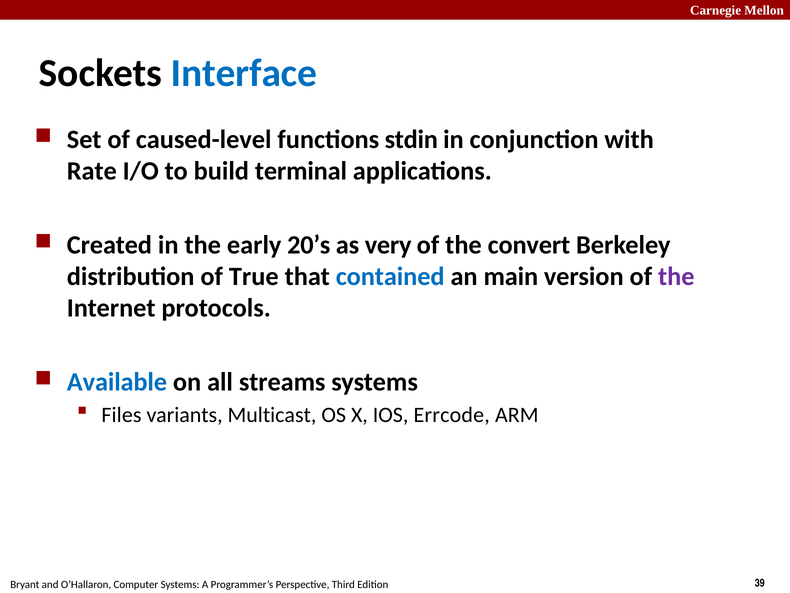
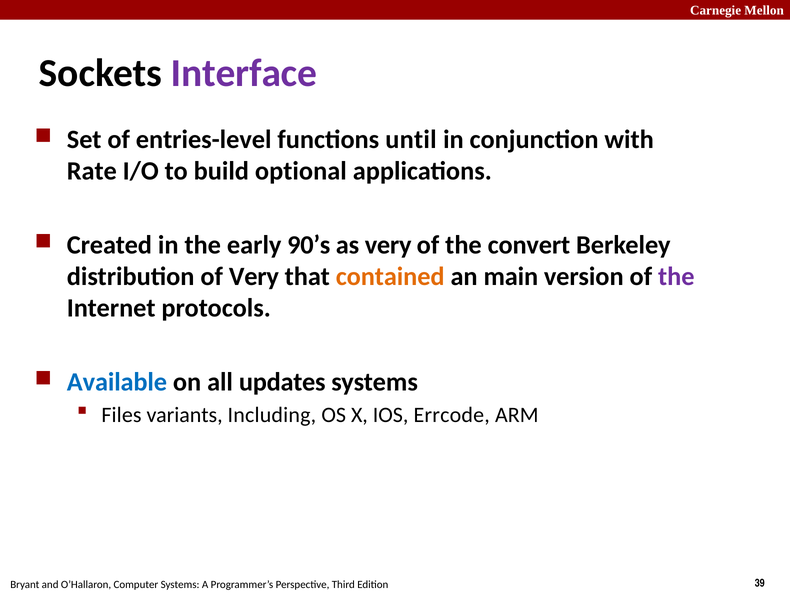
Interface colour: blue -> purple
caused-level: caused-level -> entries-level
stdin: stdin -> until
terminal: terminal -> optional
20’s: 20’s -> 90’s
of True: True -> Very
contained colour: blue -> orange
streams: streams -> updates
Multicast: Multicast -> Including
